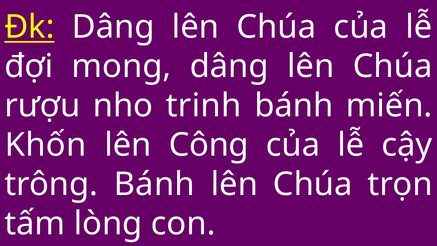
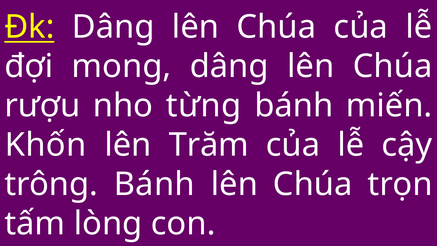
trinh: trinh -> từng
Công: Công -> Trăm
